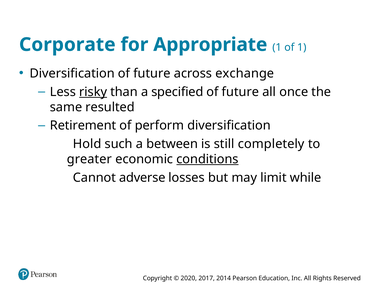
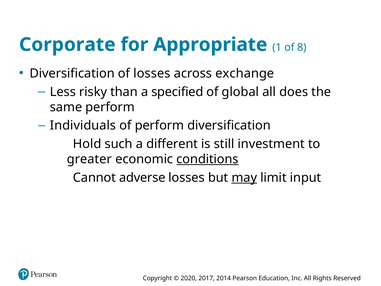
of 1: 1 -> 8
Diversification of future: future -> losses
risky underline: present -> none
future at (240, 92): future -> global
once: once -> does
same resulted: resulted -> perform
Retirement: Retirement -> Individuals
between: between -> different
completely: completely -> investment
may underline: none -> present
while: while -> input
